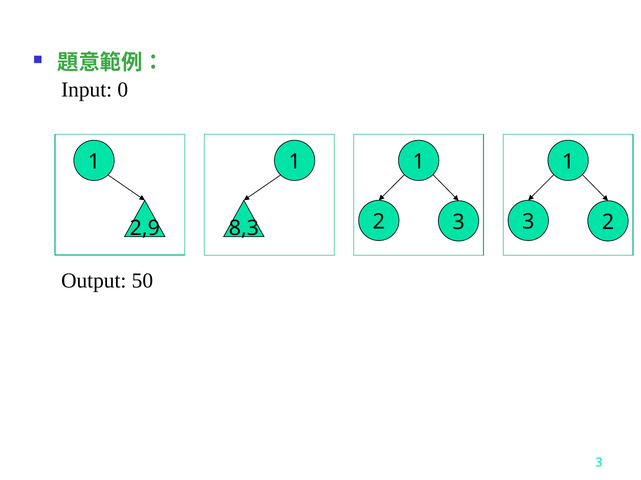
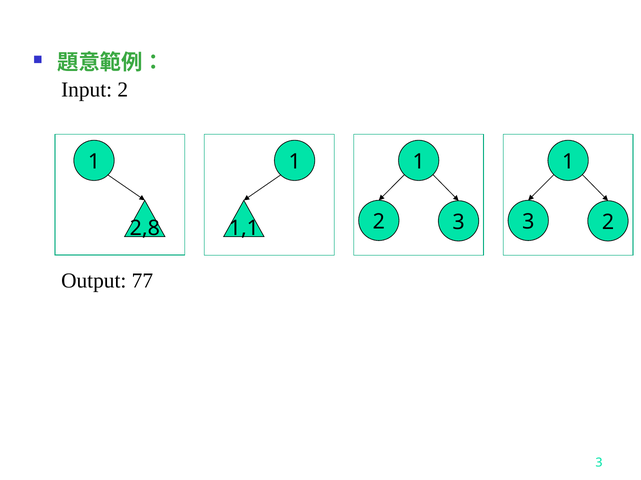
Input 0: 0 -> 2
2,9: 2,9 -> 2,8
8,3: 8,3 -> 1,1
50: 50 -> 77
